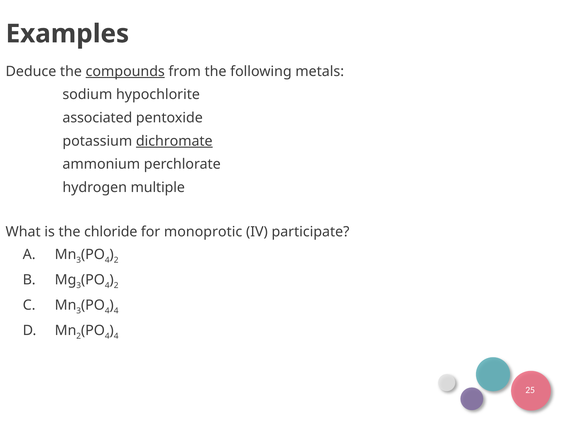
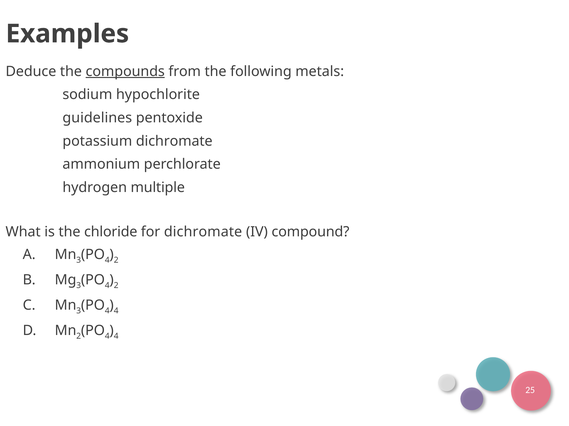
associated: associated -> guidelines
dichromate at (174, 141) underline: present -> none
for monoprotic: monoprotic -> dichromate
participate: participate -> compound
